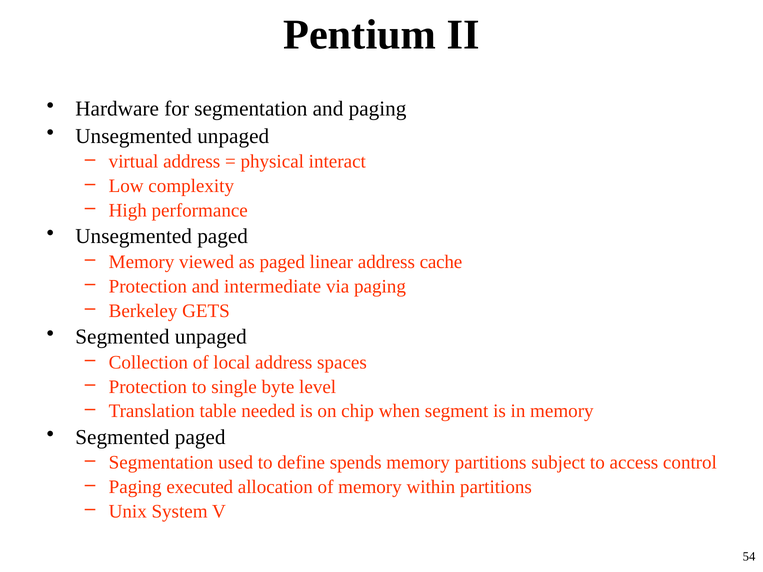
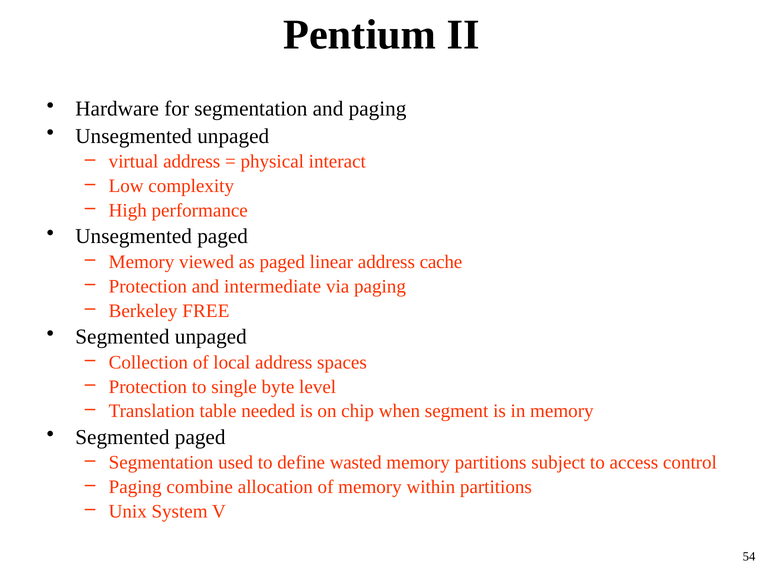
GETS: GETS -> FREE
spends: spends -> wasted
executed: executed -> combine
